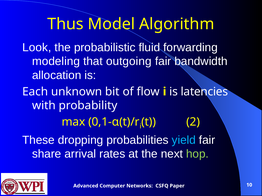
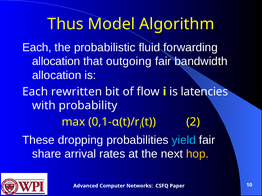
Look at (37, 48): Look -> Each
modeling at (56, 62): modeling -> allocation
unknown: unknown -> rewritten
hop colour: light green -> yellow
